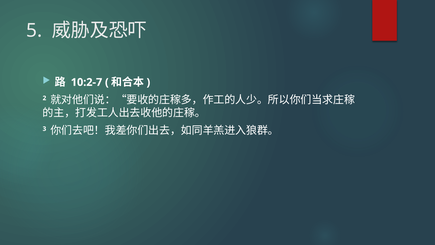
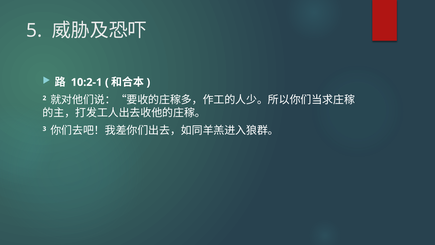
10:2-7: 10:2-7 -> 10:2-1
